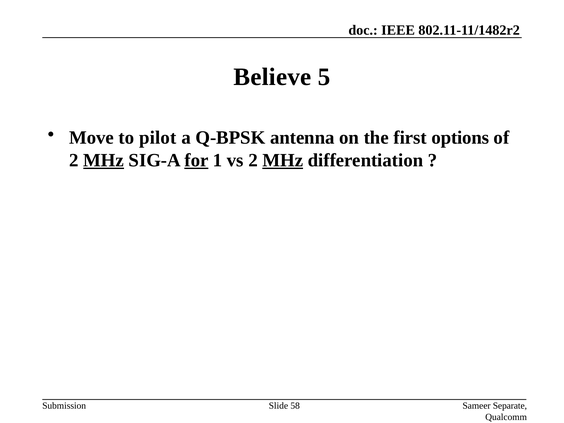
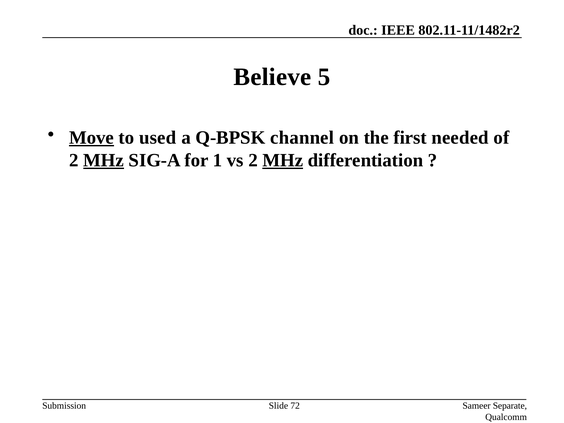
Move underline: none -> present
pilot: pilot -> used
antenna: antenna -> channel
options: options -> needed
for underline: present -> none
58: 58 -> 72
